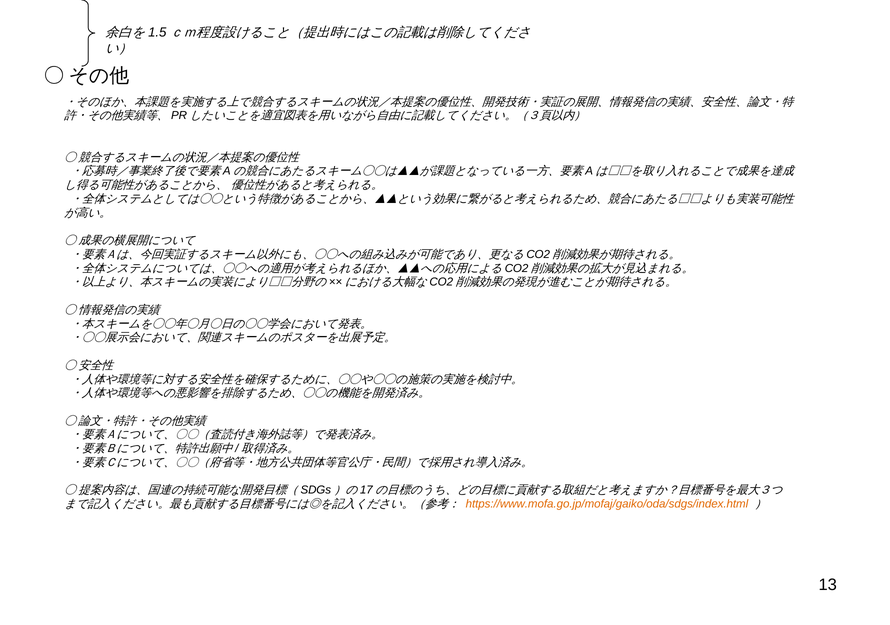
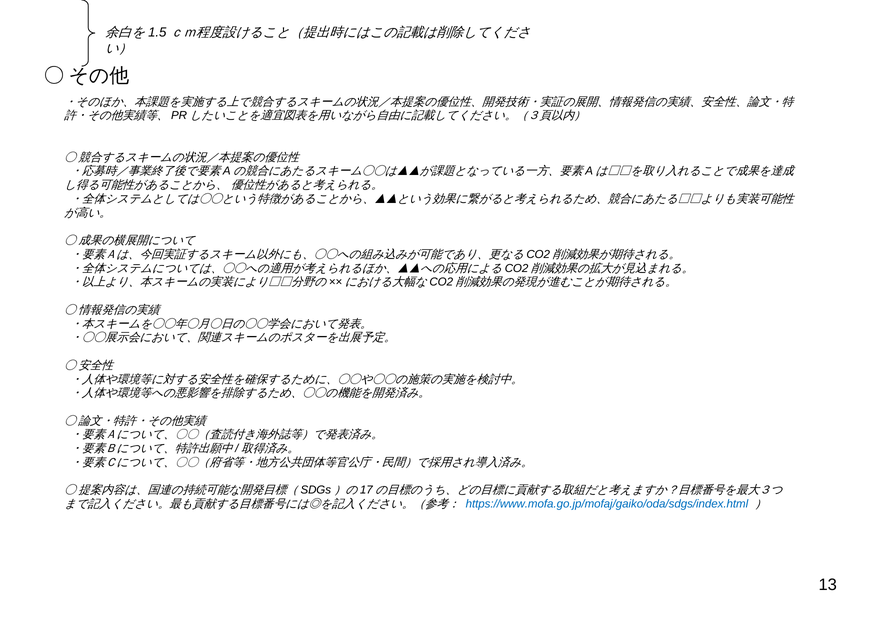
https://www.mofa.go.jp/mofaj/gaiko/oda/sdgs/index.html colour: orange -> blue
